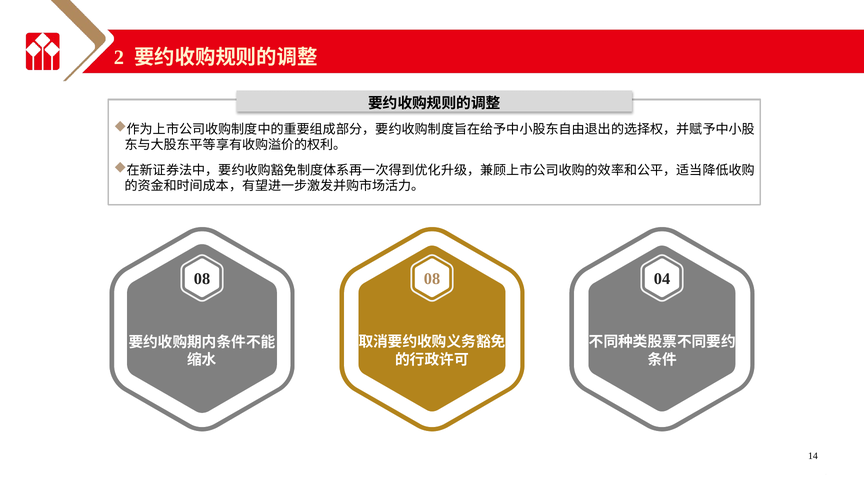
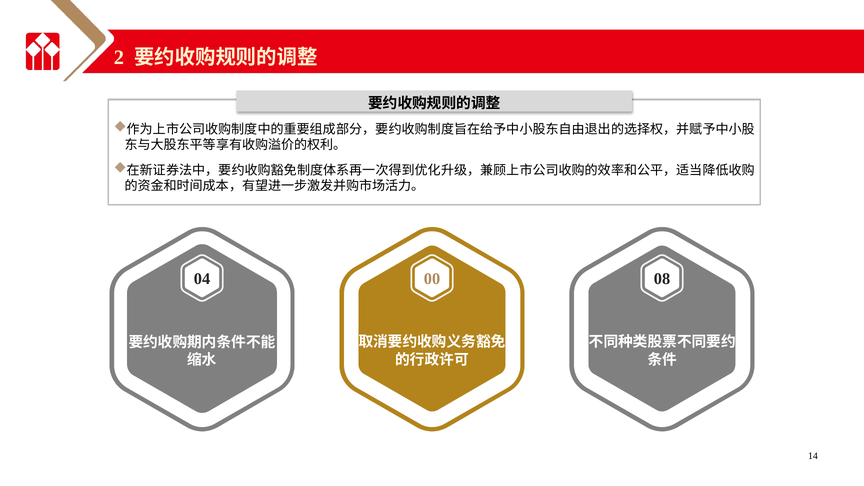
8 at (206, 279): 8 -> 4
8 at (436, 279): 8 -> 0
4: 4 -> 8
